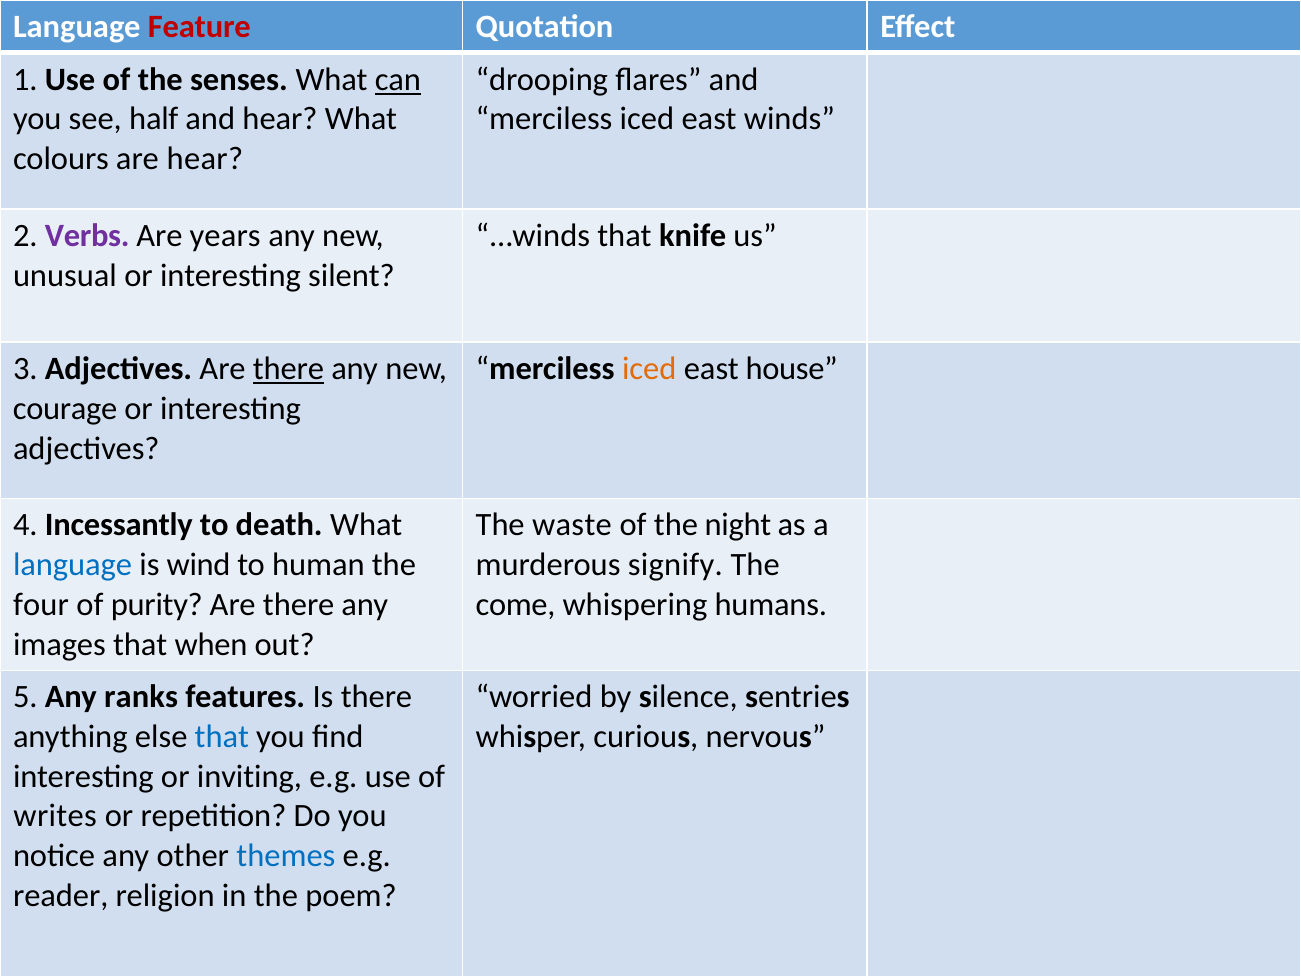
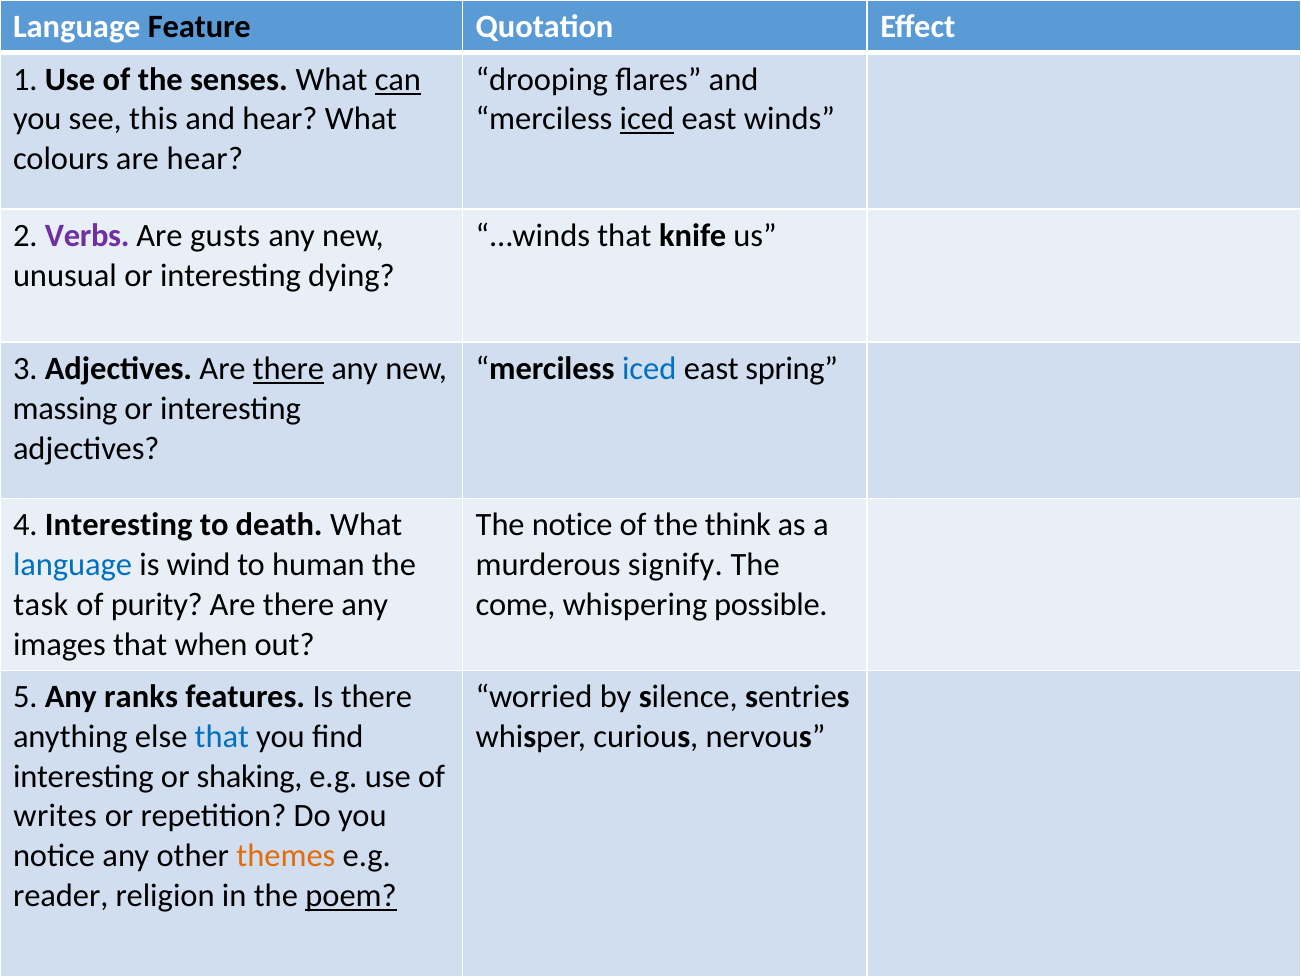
Feature colour: red -> black
half: half -> this
iced at (647, 119) underline: none -> present
years: years -> gusts
silent: silent -> dying
iced at (649, 369) colour: orange -> blue
house: house -> spring
courage: courage -> massing
4 Incessantly: Incessantly -> Interesting
The waste: waste -> notice
night: night -> think
four: four -> task
humans: humans -> possible
inviting: inviting -> shaking
themes colour: blue -> orange
poem underline: none -> present
